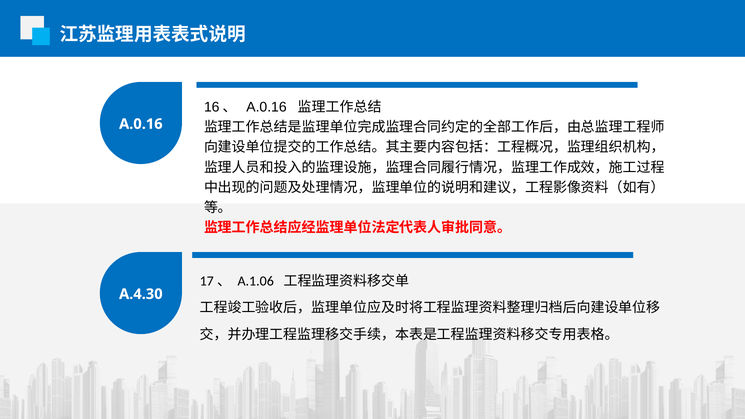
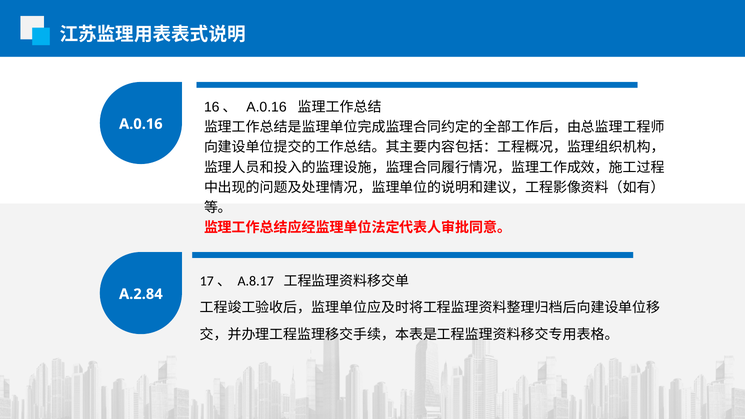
A.1.06: A.1.06 -> A.8.17
A.4.30: A.4.30 -> A.2.84
